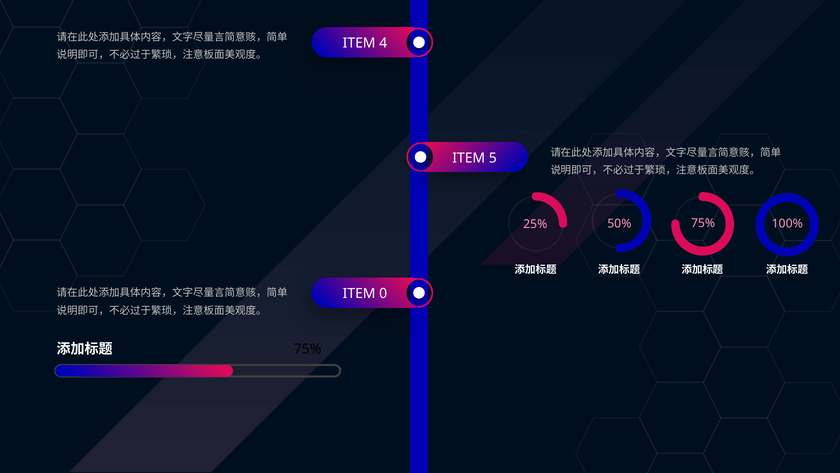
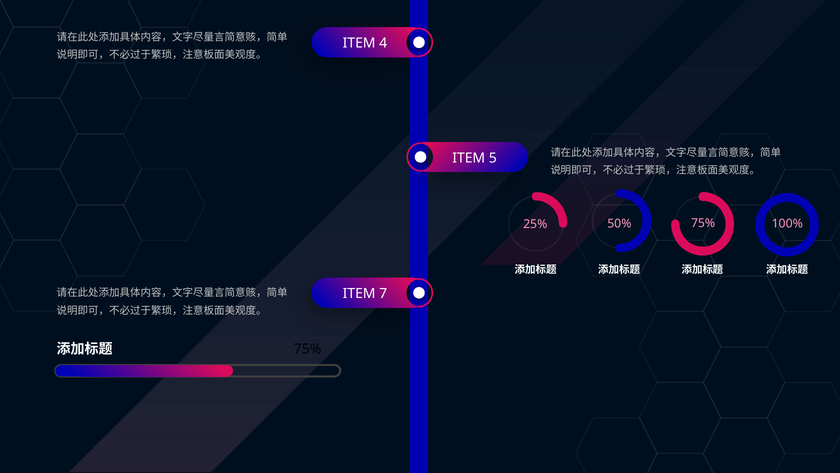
0: 0 -> 7
